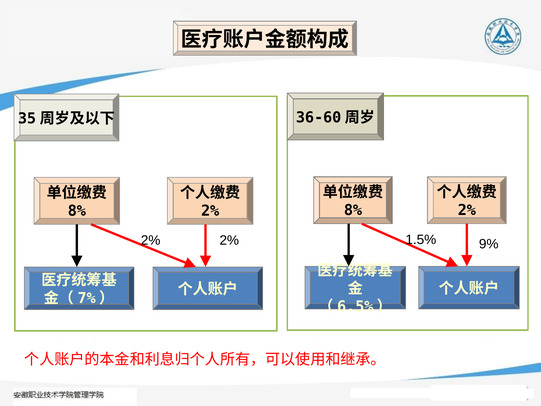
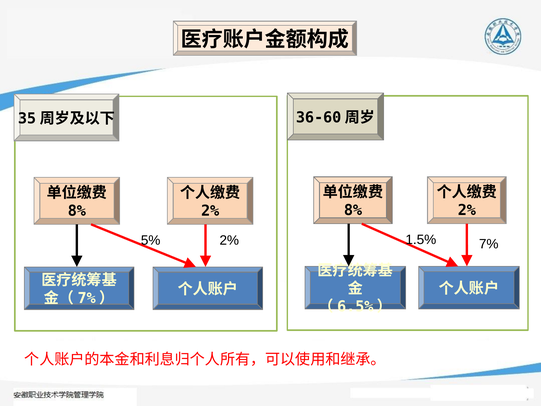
9%: 9% -> 7%
2% at (151, 240): 2% -> 5%
